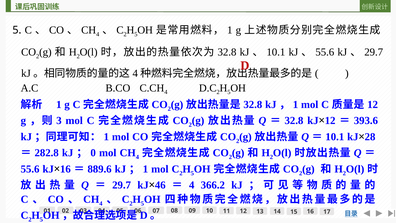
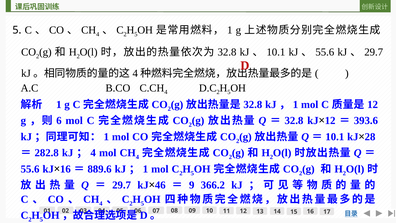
3: 3 -> 6
0 at (93, 153): 0 -> 4
4 at (192, 185): 4 -> 9
